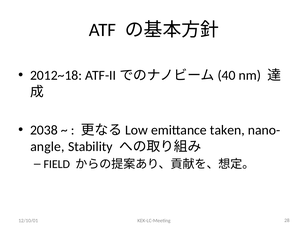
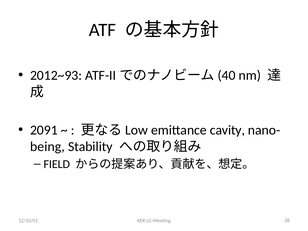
2012~18: 2012~18 -> 2012~93
2038: 2038 -> 2091
taken: taken -> cavity
angle: angle -> being
